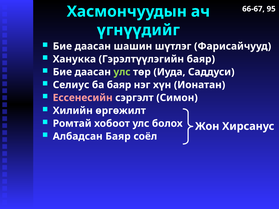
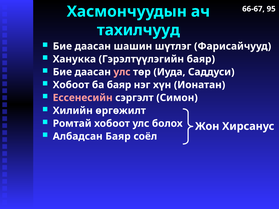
үгнүүдийг: үгнүүдийг -> тахилчууд
улс at (122, 72) colour: light green -> pink
Селиус at (71, 85): Селиус -> Хобоот
